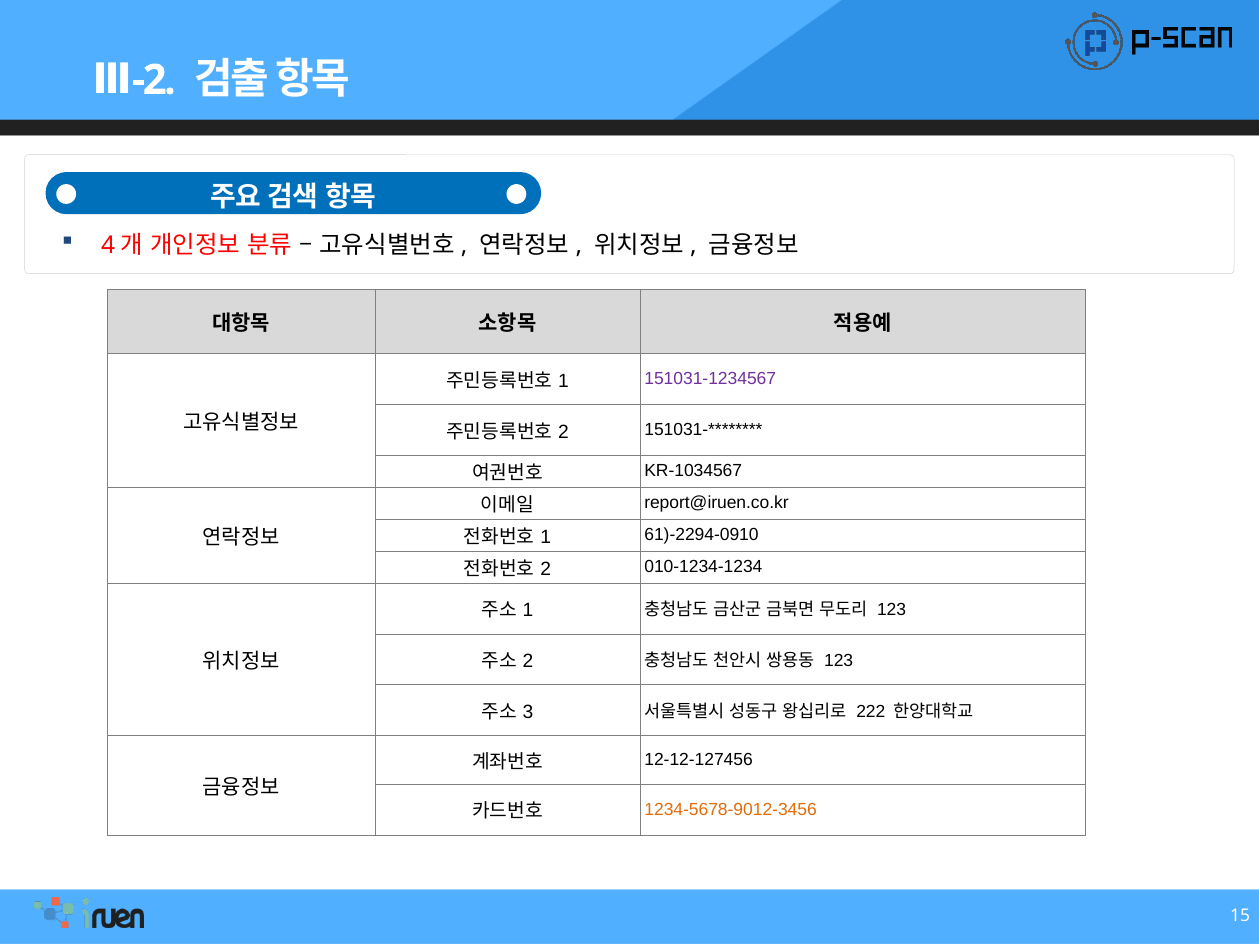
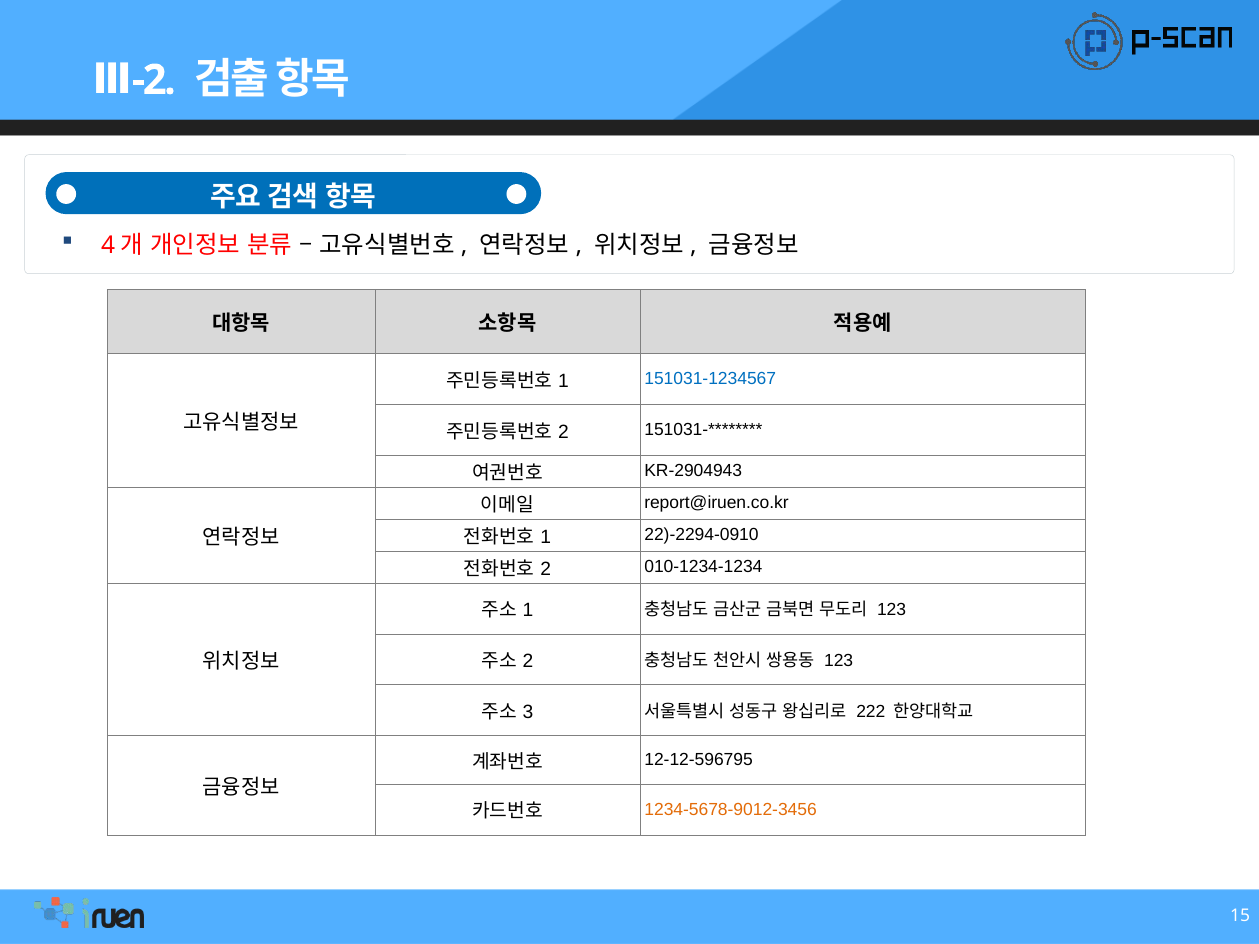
151031-1234567 colour: purple -> blue
KR-1034567: KR-1034567 -> KR-2904943
61)-2294-0910: 61)-2294-0910 -> 22)-2294-0910
12-12-127456: 12-12-127456 -> 12-12-596795
